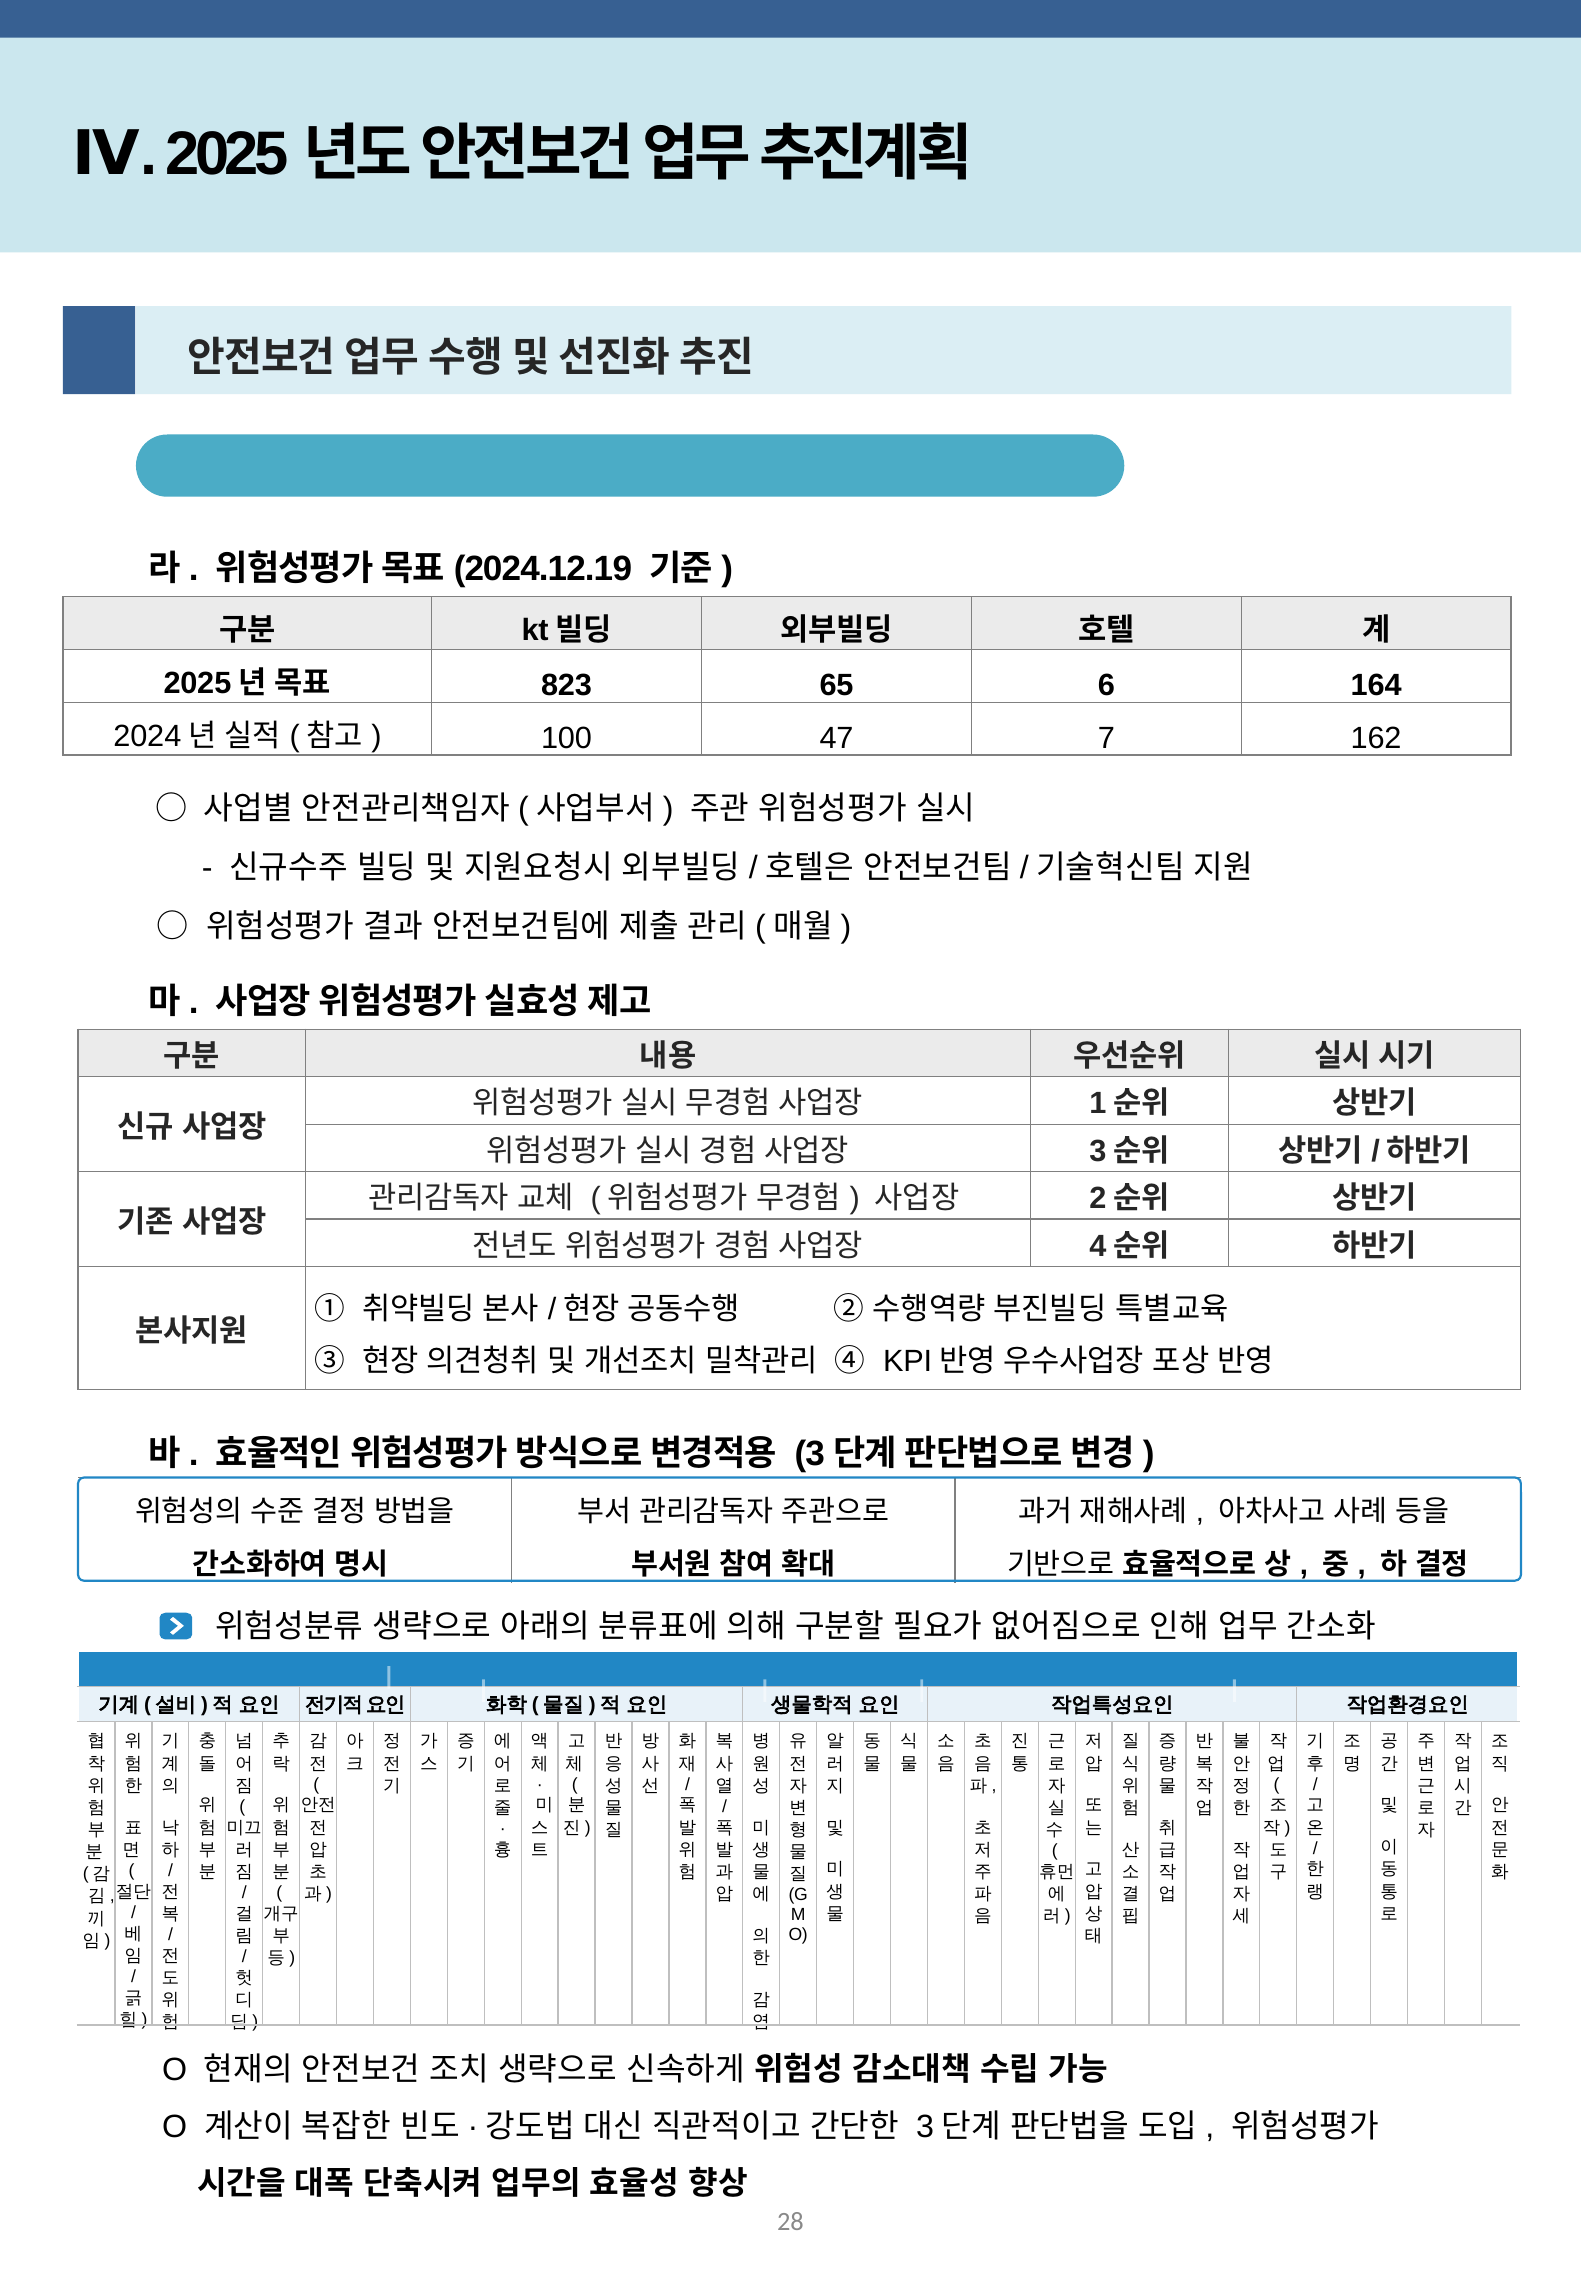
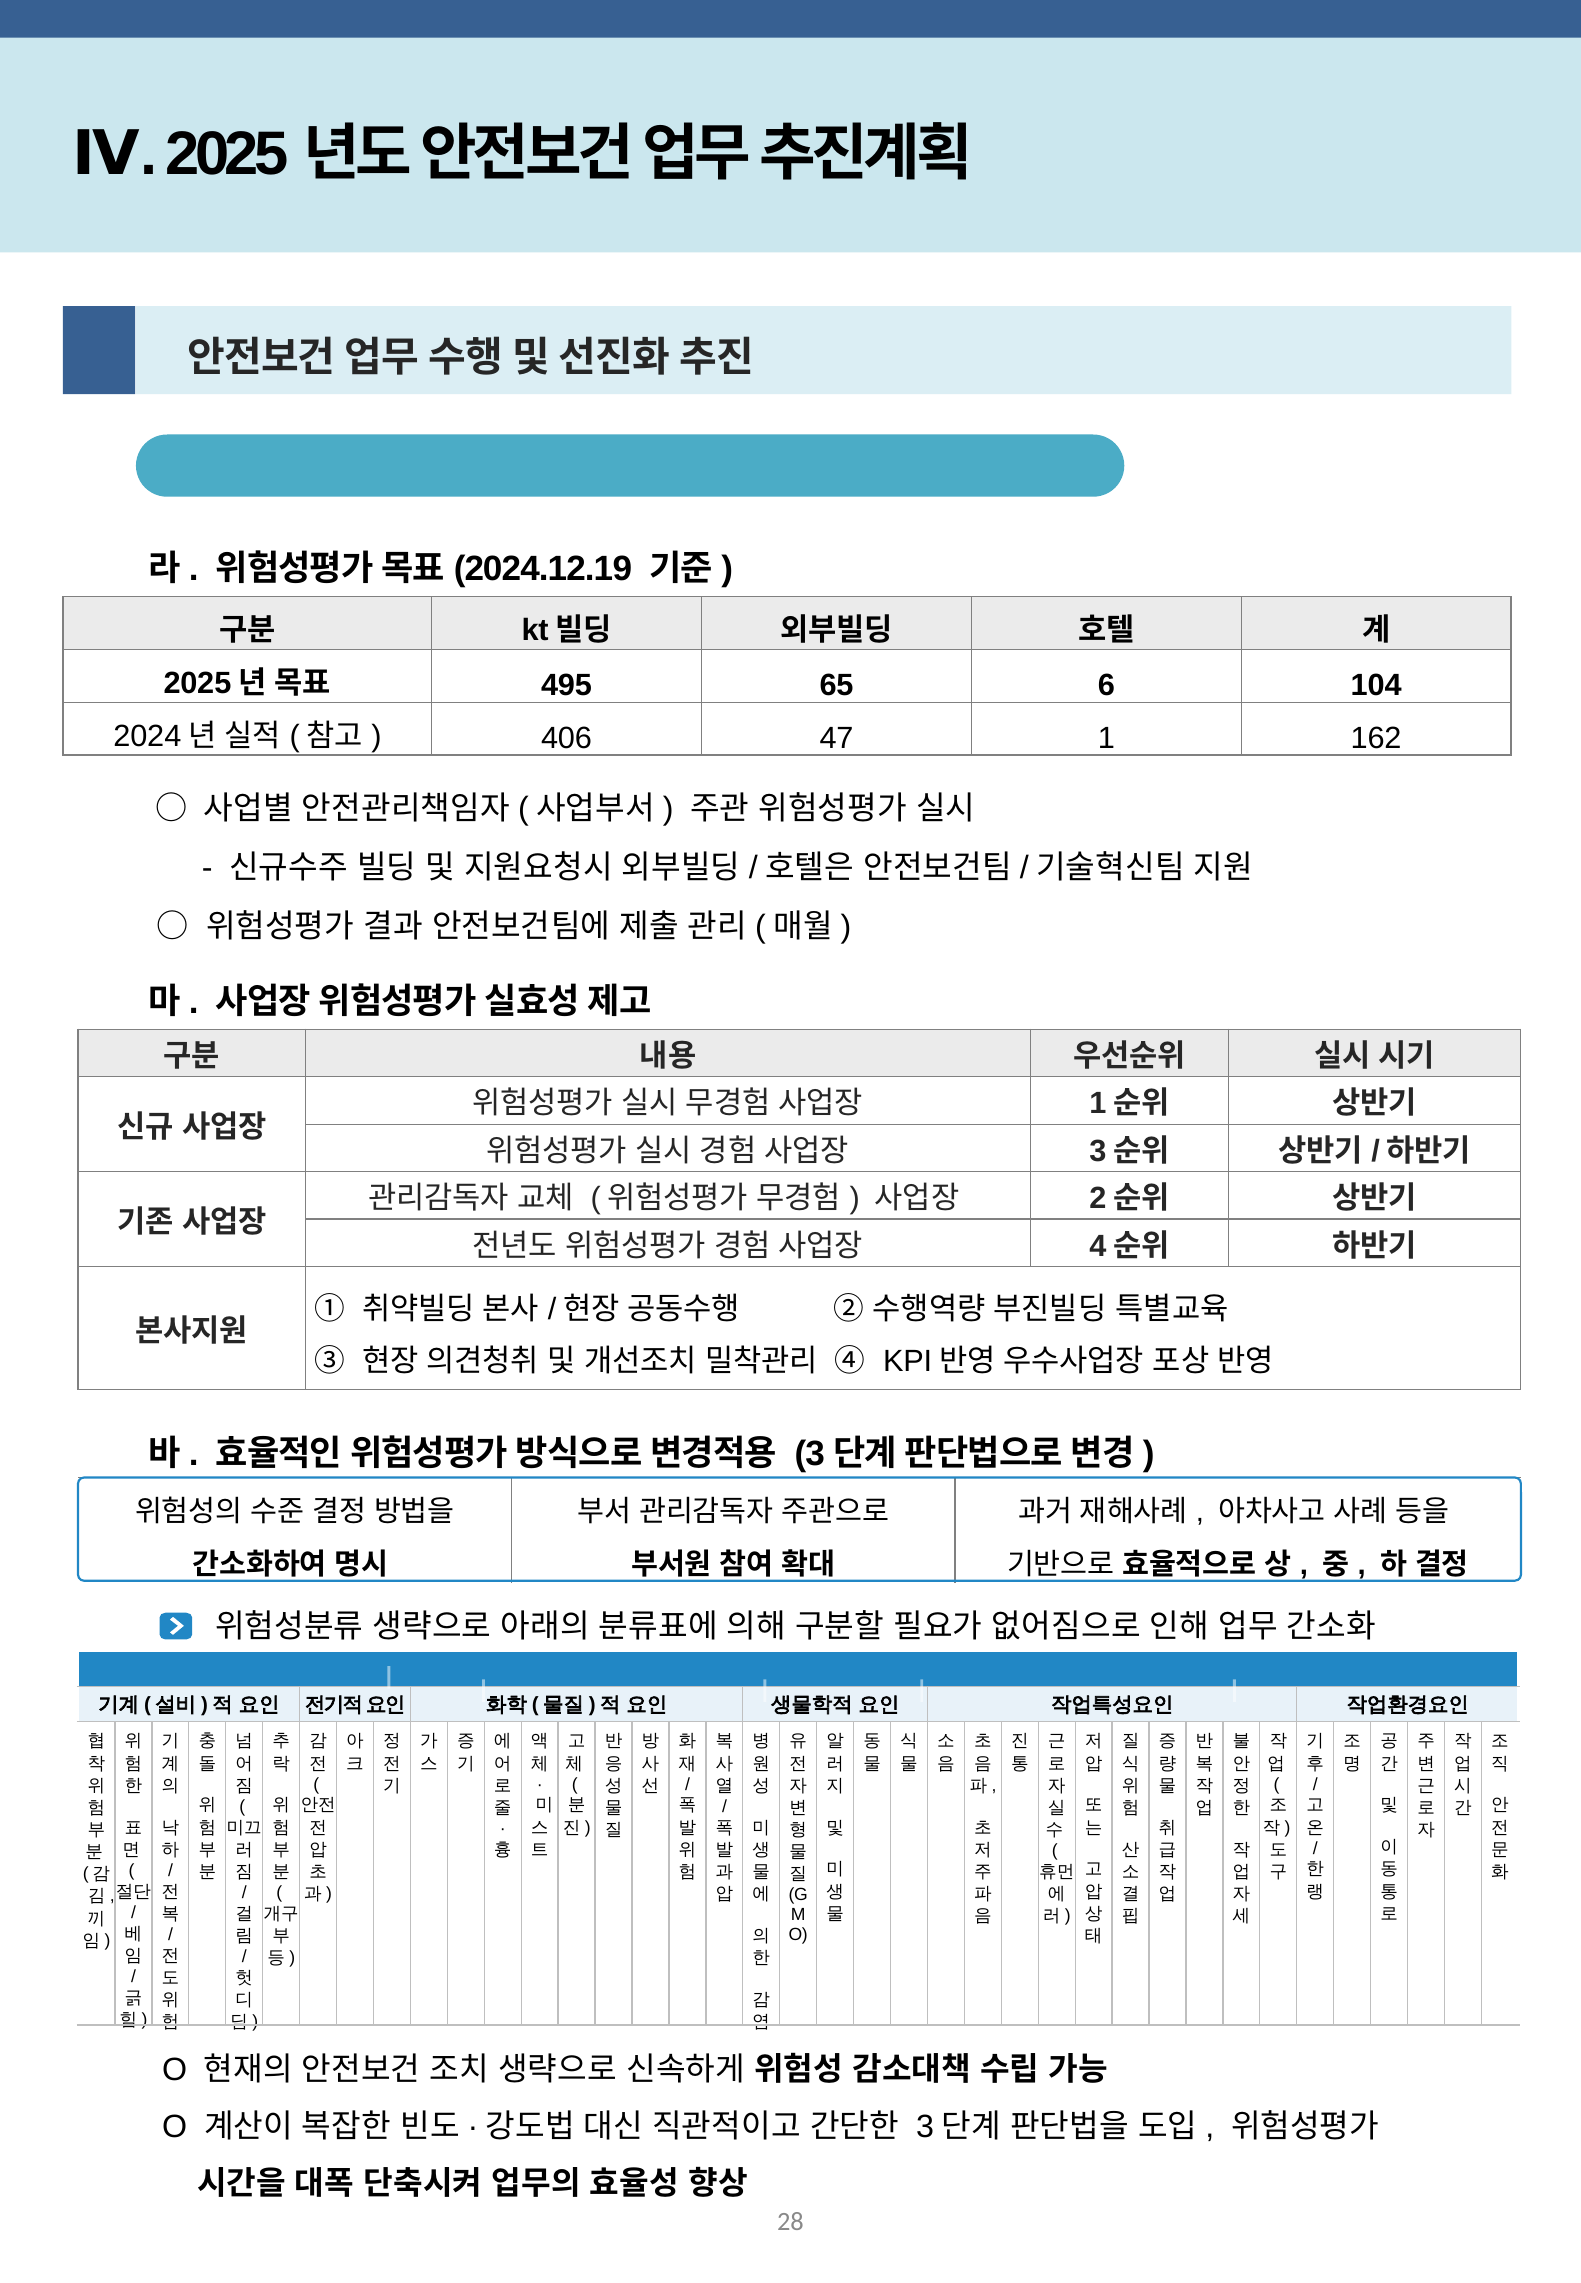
823: 823 -> 495
164: 164 -> 104
100: 100 -> 406
7: 7 -> 1
